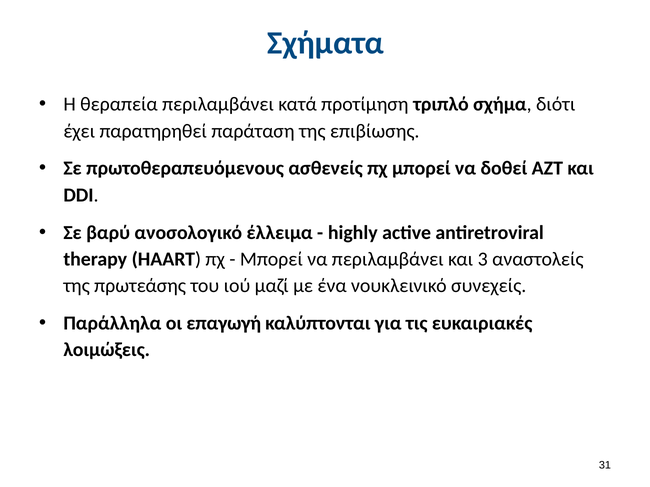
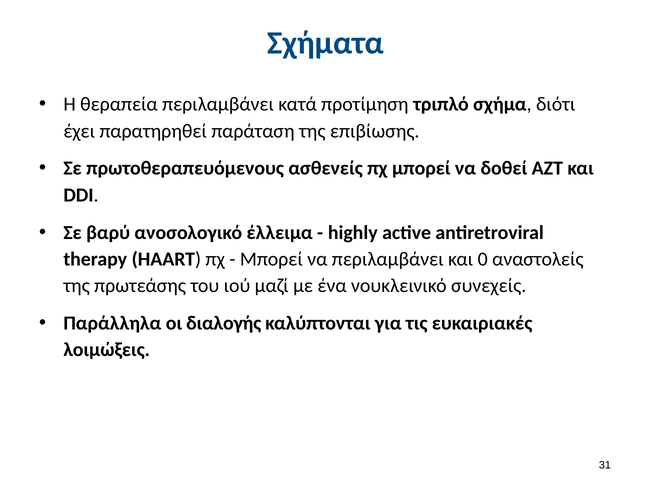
3: 3 -> 0
επαγωγή: επαγωγή -> διαλογής
